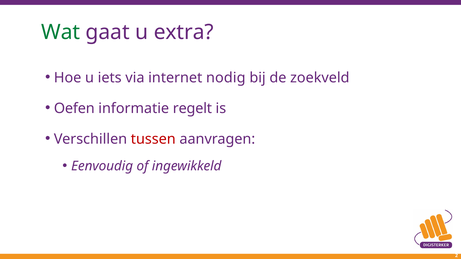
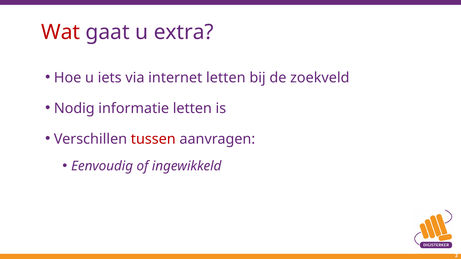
Wat colour: green -> red
internet nodig: nodig -> letten
Oefen: Oefen -> Nodig
informatie regelt: regelt -> letten
